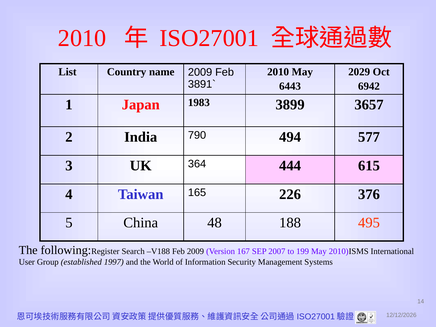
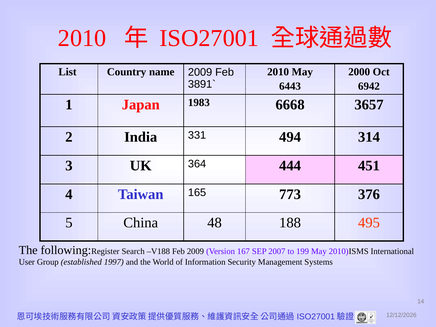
2029: 2029 -> 2000
3899: 3899 -> 6668
790: 790 -> 331
577: 577 -> 314
615: 615 -> 451
226: 226 -> 773
